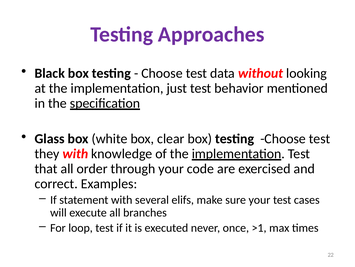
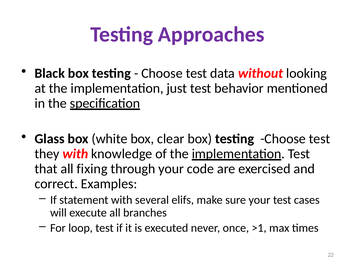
order: order -> fixing
